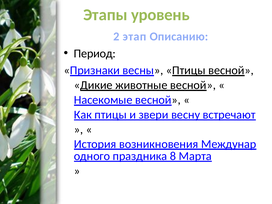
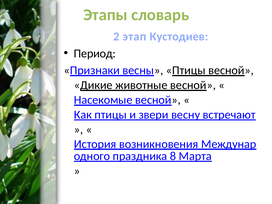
уровень: уровень -> словарь
Описанию: Описанию -> Кустодиев
